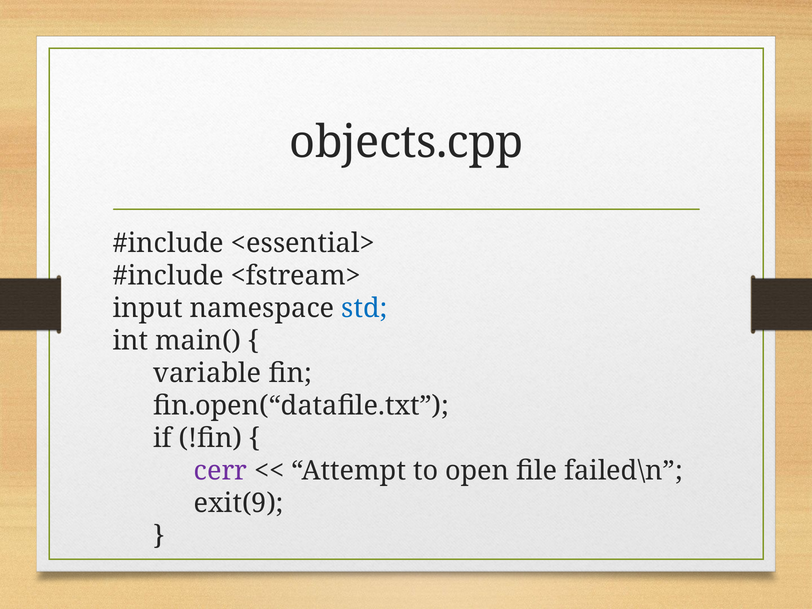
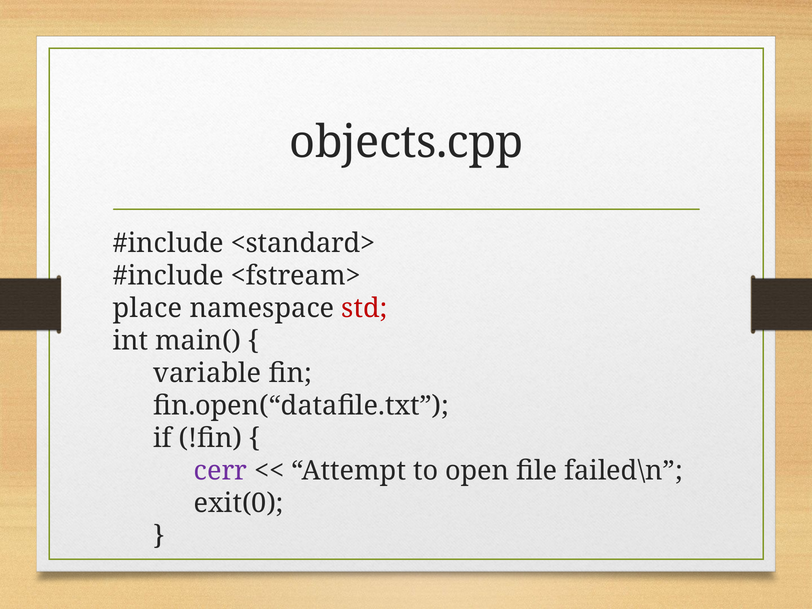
<essential>: <essential> -> <standard>
input: input -> place
std colour: blue -> red
exit(9: exit(9 -> exit(0
